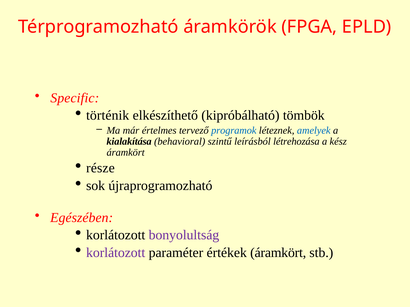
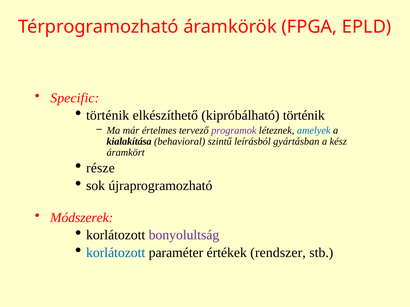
kipróbálható tömbök: tömbök -> történik
programok colour: blue -> purple
létrehozása: létrehozása -> gyártásban
Egészében: Egészében -> Módszerek
korlátozott at (116, 253) colour: purple -> blue
értékek áramkört: áramkört -> rendszer
